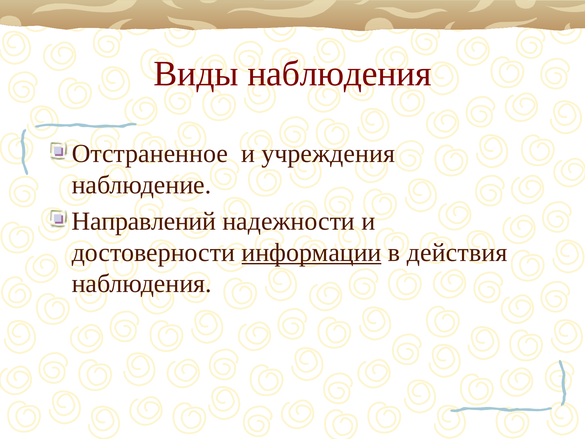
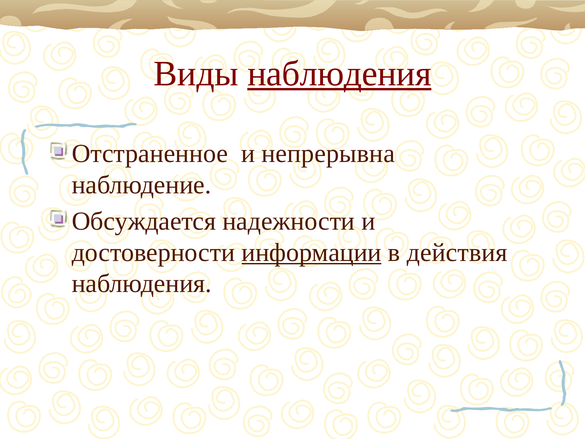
наблюдения at (339, 74) underline: none -> present
учреждения: учреждения -> непрерывна
Направлений: Направлений -> Обсуждается
